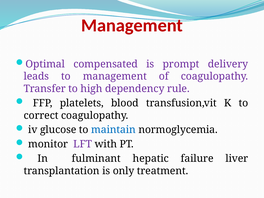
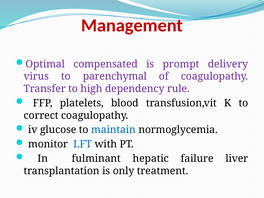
leads: leads -> virus
to management: management -> parenchymal
LFT colour: purple -> blue
